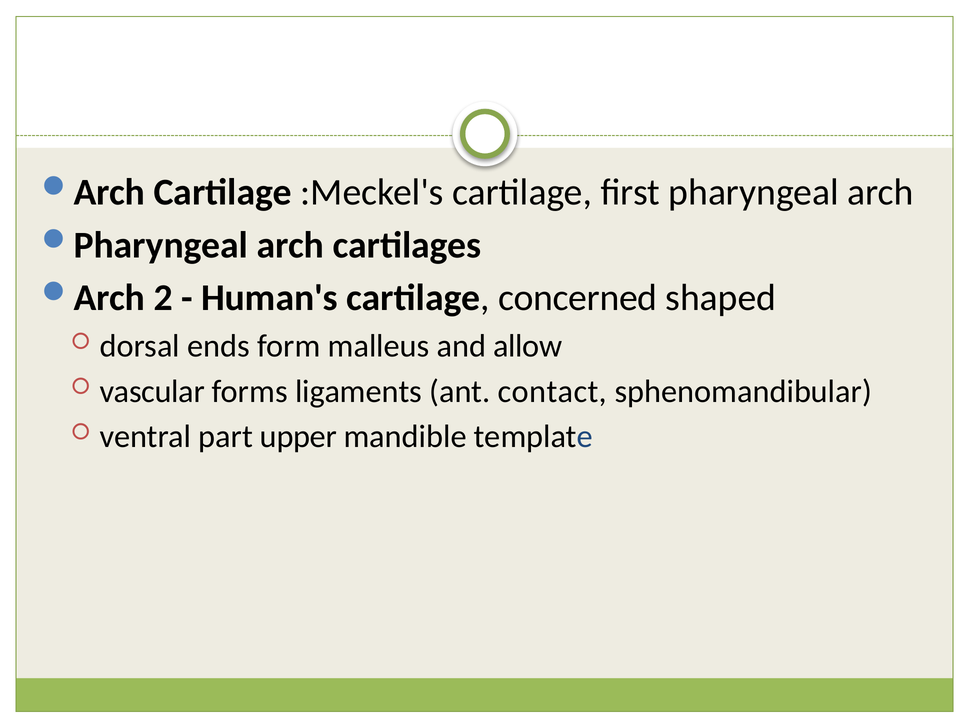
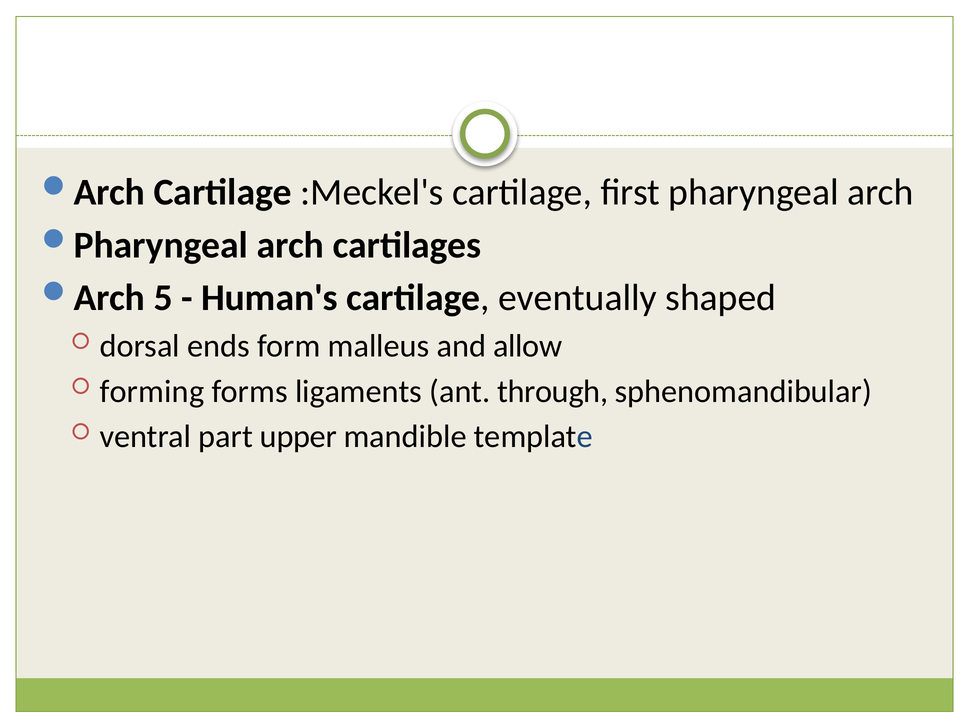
2: 2 -> 5
concerned: concerned -> eventually
vascular: vascular -> forming
contact: contact -> through
